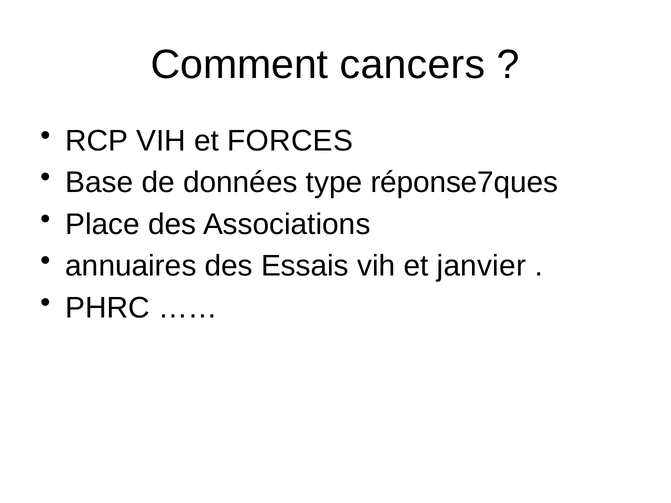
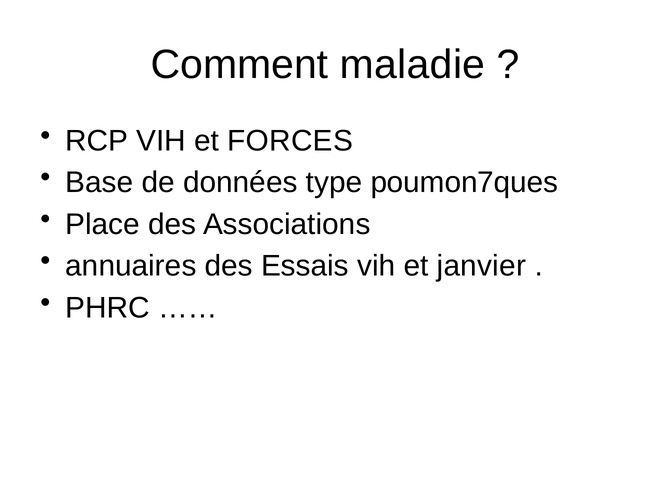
cancers: cancers -> maladie
réponse7ques: réponse7ques -> poumon7ques
